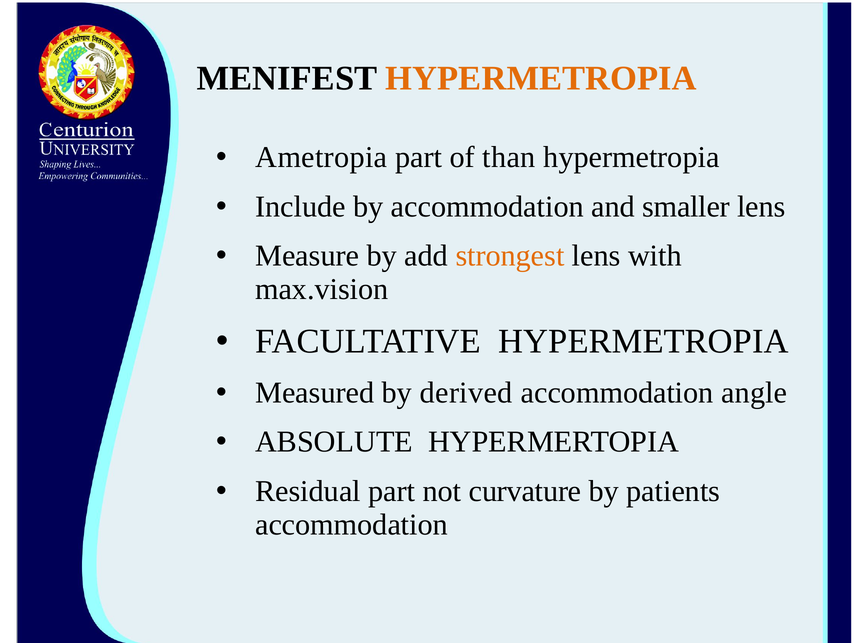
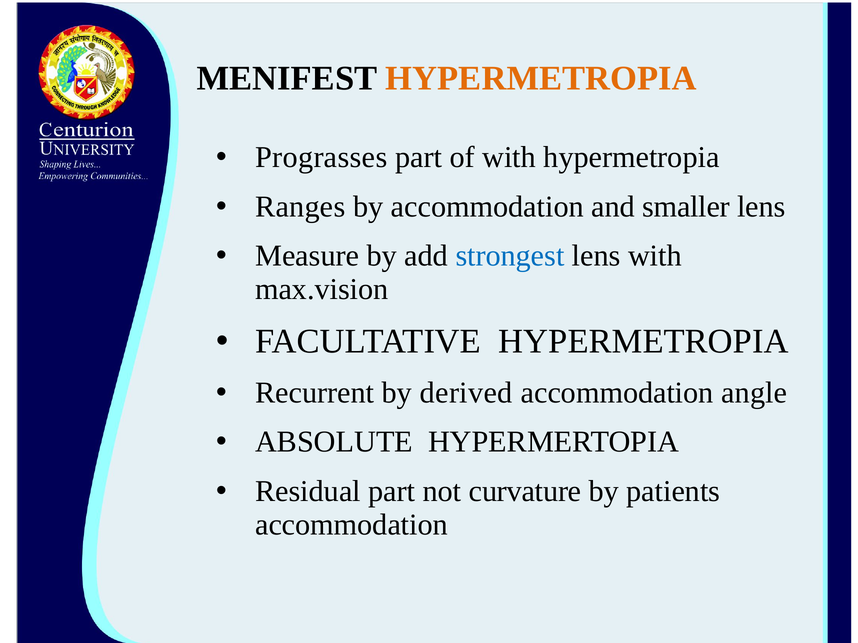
Ametropia: Ametropia -> Prograsses
of than: than -> with
Include: Include -> Ranges
strongest colour: orange -> blue
Measured: Measured -> Recurrent
